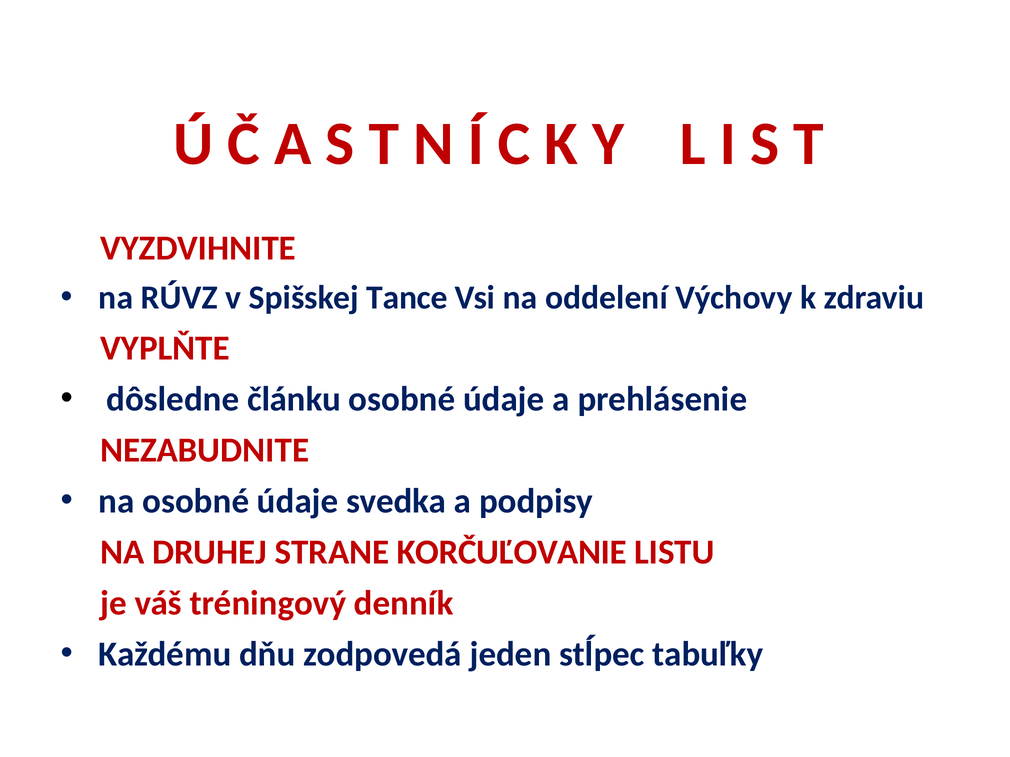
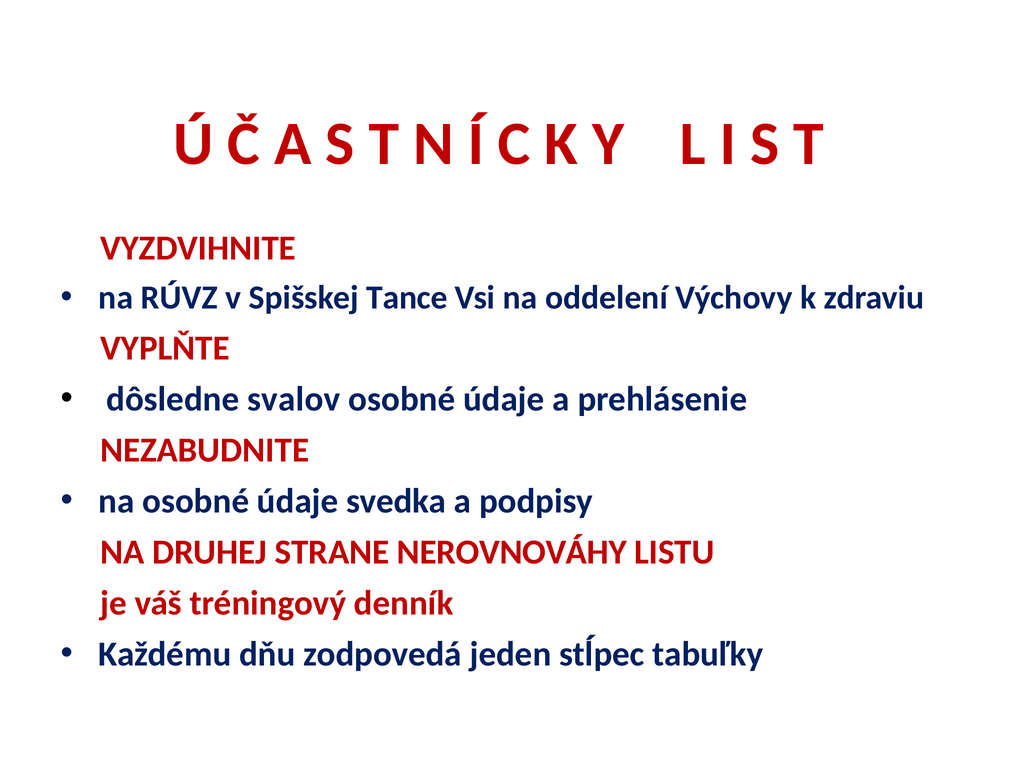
článku: článku -> svalov
KORČUĽOVANIE: KORČUĽOVANIE -> NEROVNOVÁHY
